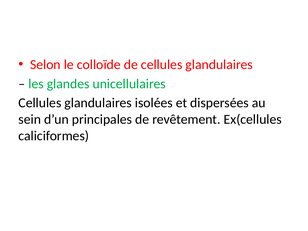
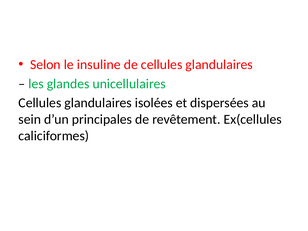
colloïde: colloïde -> insuline
